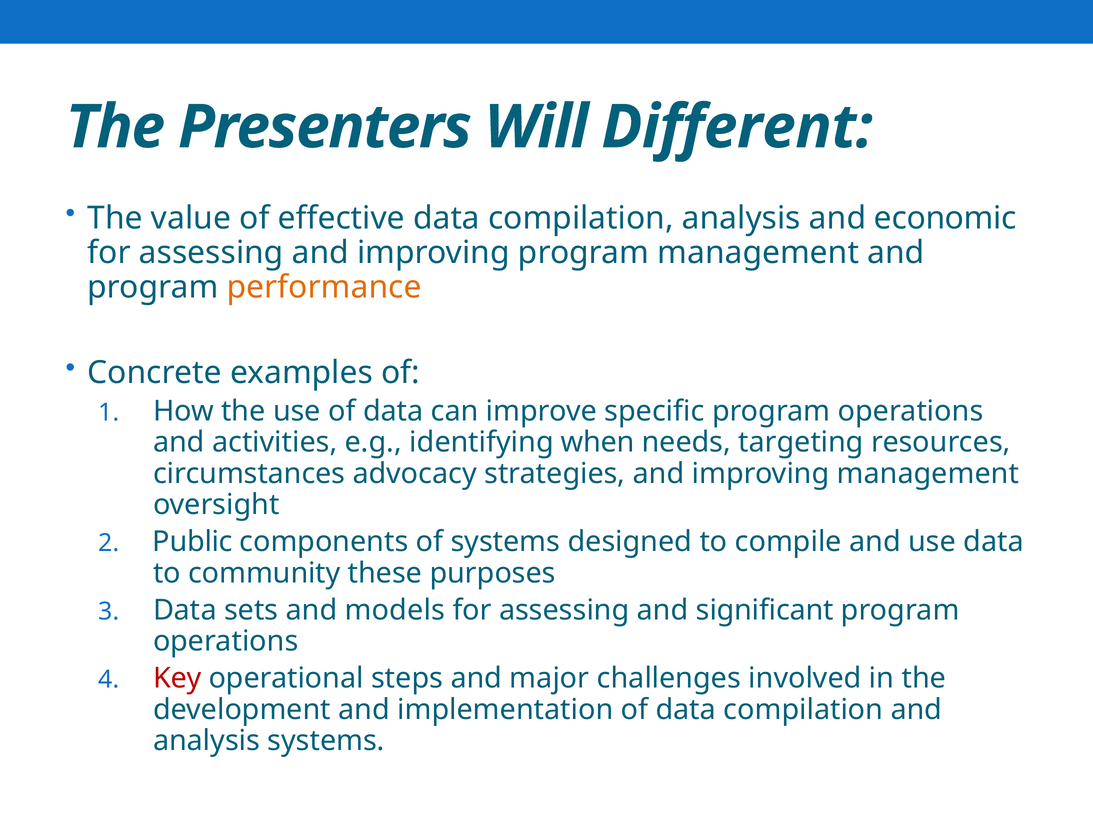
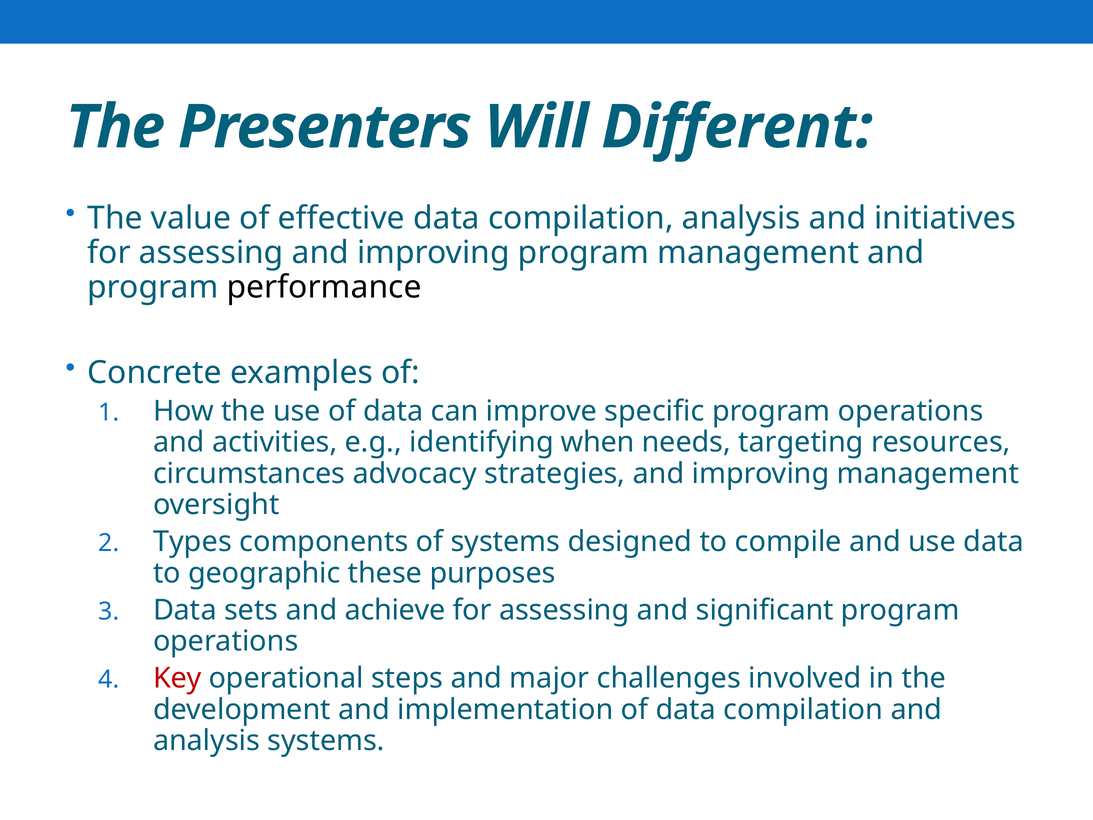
economic: economic -> initiatives
performance colour: orange -> black
Public: Public -> Types
community: community -> geographic
models: models -> achieve
